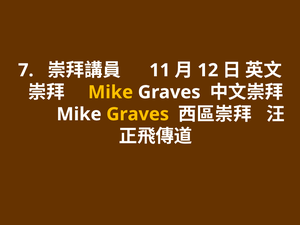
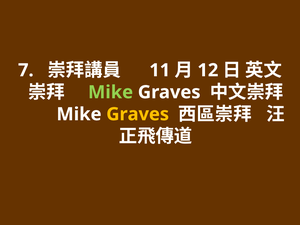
Mike at (111, 92) colour: yellow -> light green
